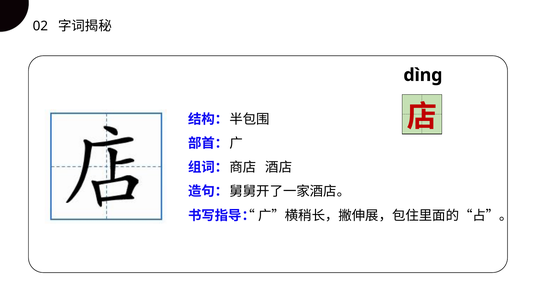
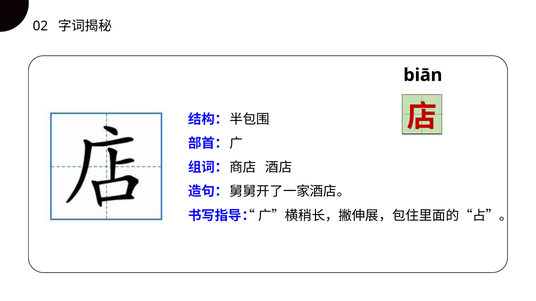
dìng: dìng -> biān
